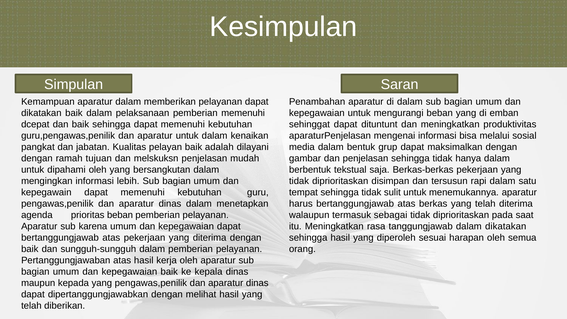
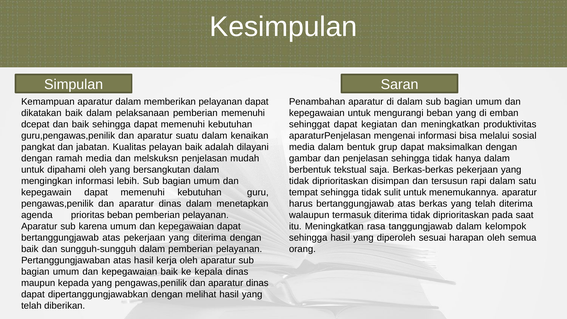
dituntunt: dituntunt -> kegiatan
aparatur untuk: untuk -> suatu
ramah tujuan: tujuan -> media
termasuk sebagai: sebagai -> diterima
dalam dikatakan: dikatakan -> kelompok
